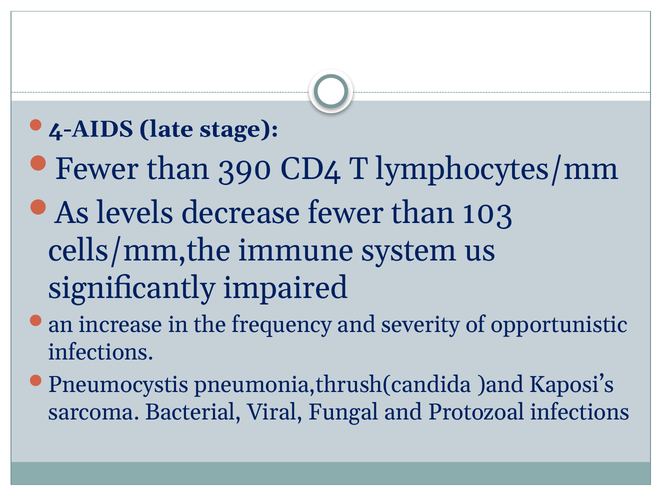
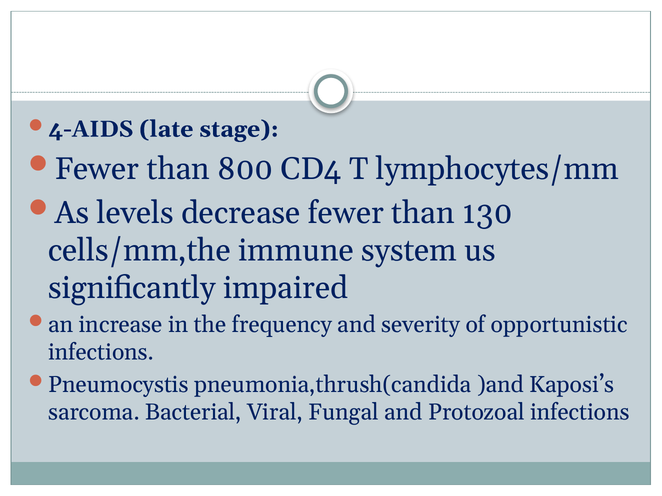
390: 390 -> 800
103: 103 -> 130
